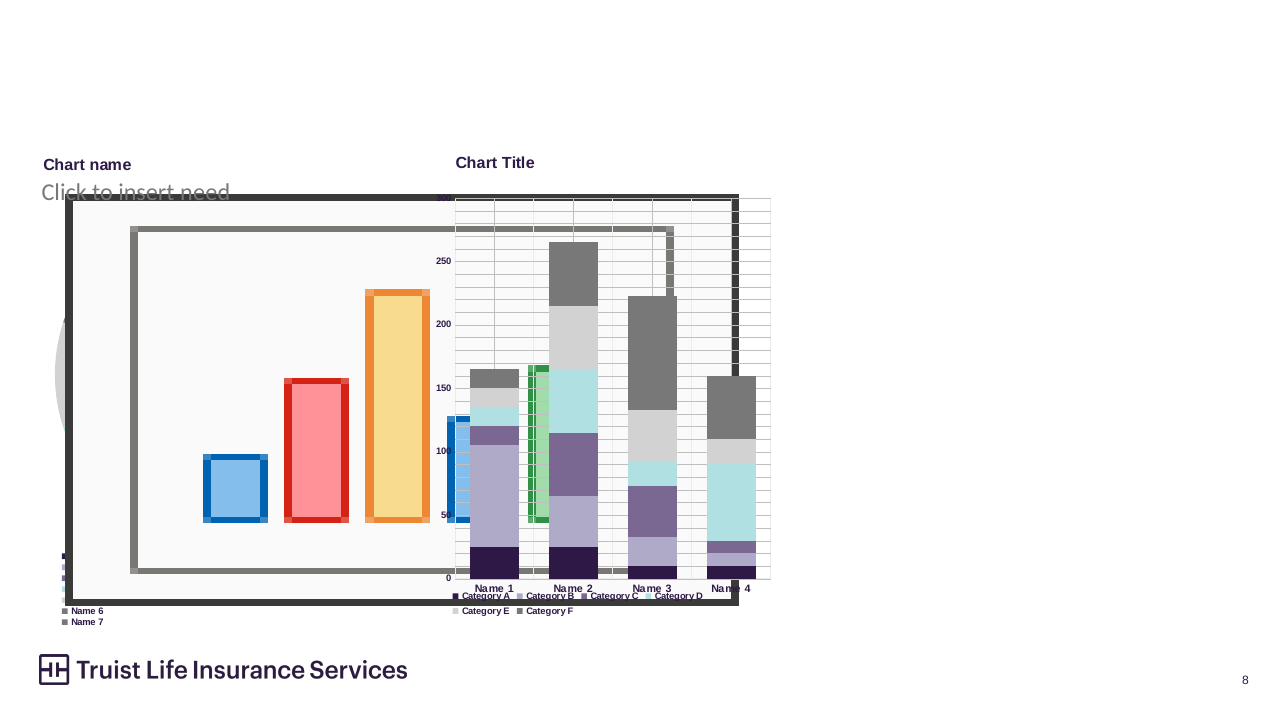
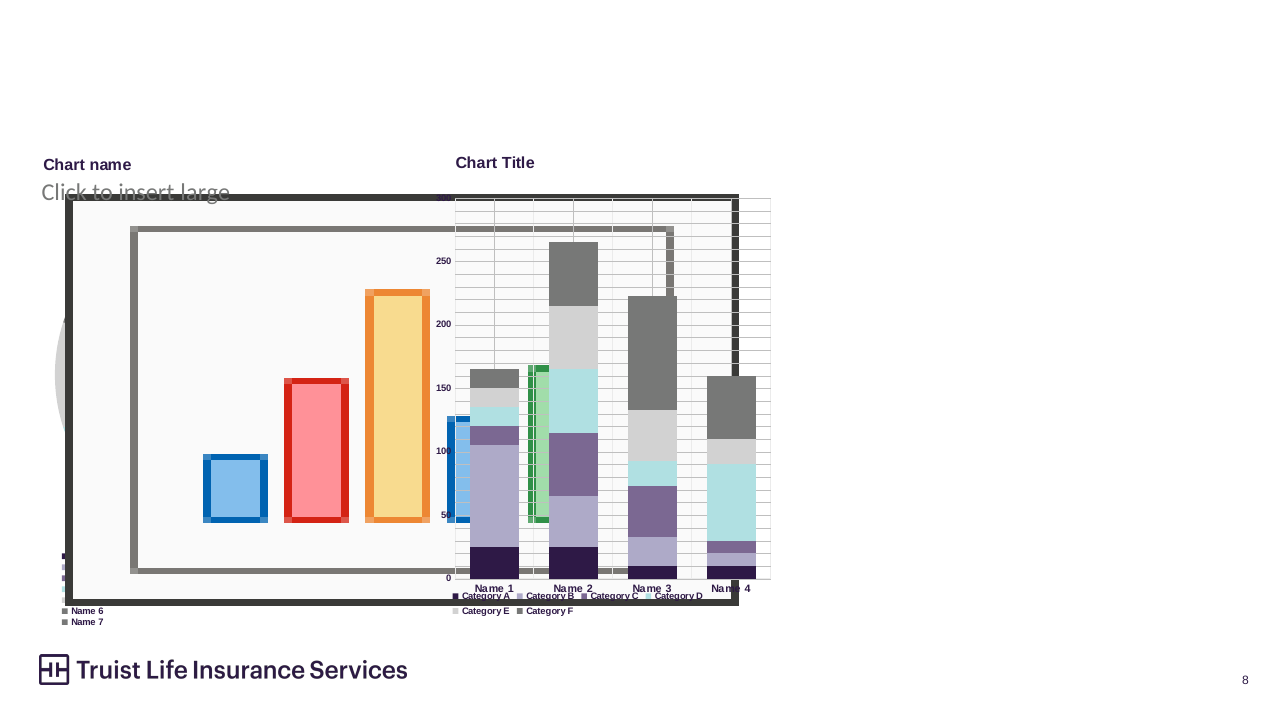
need: need -> large
